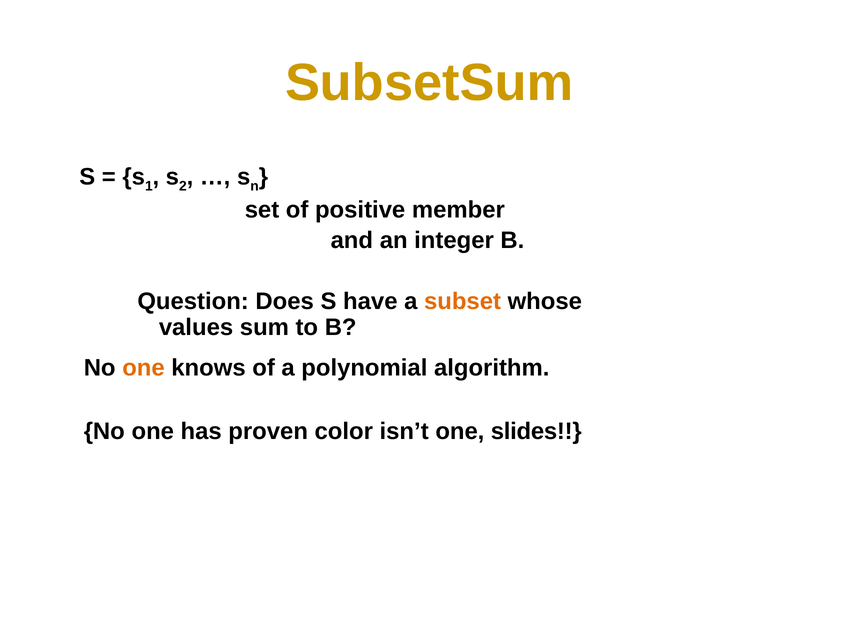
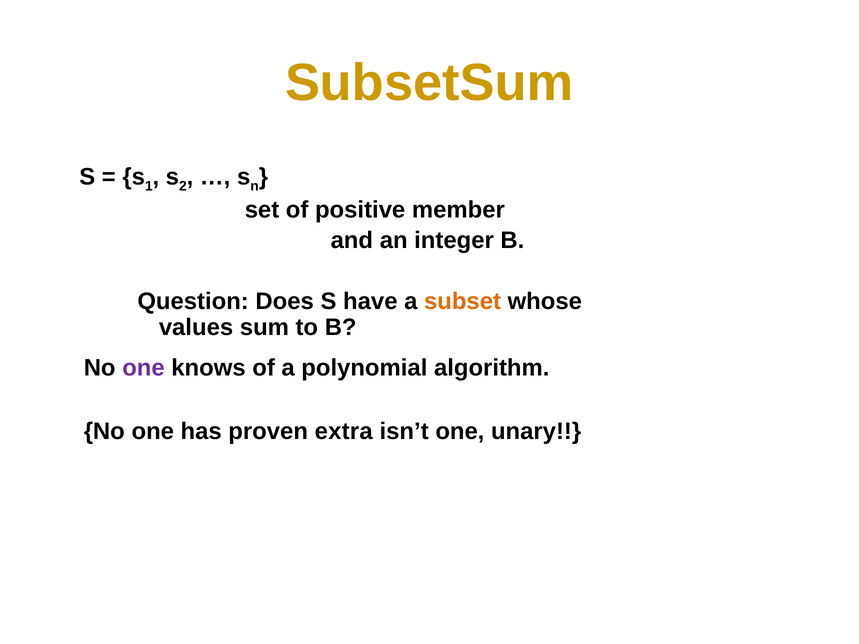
one at (143, 368) colour: orange -> purple
color: color -> extra
slides: slides -> unary
